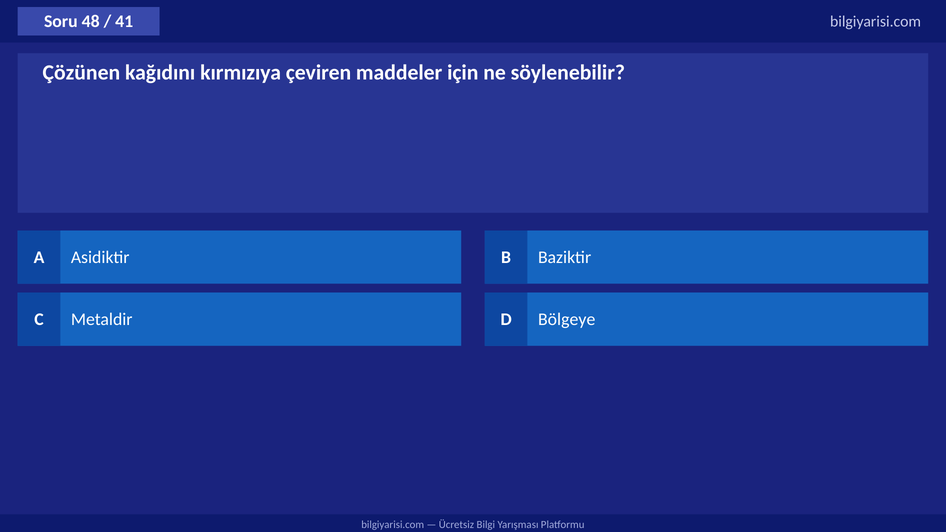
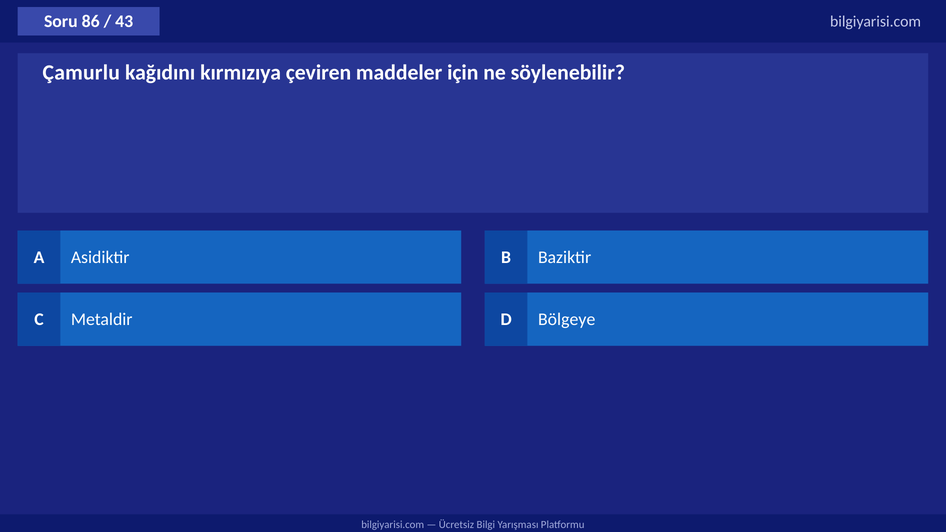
48: 48 -> 86
41: 41 -> 43
Çözünen: Çözünen -> Çamurlu
